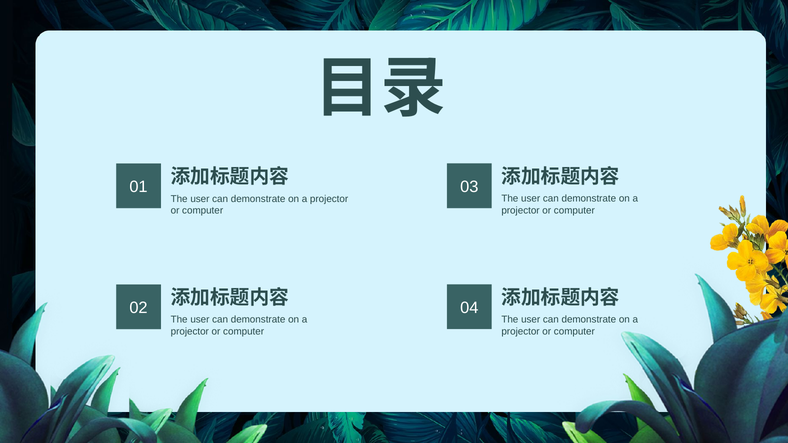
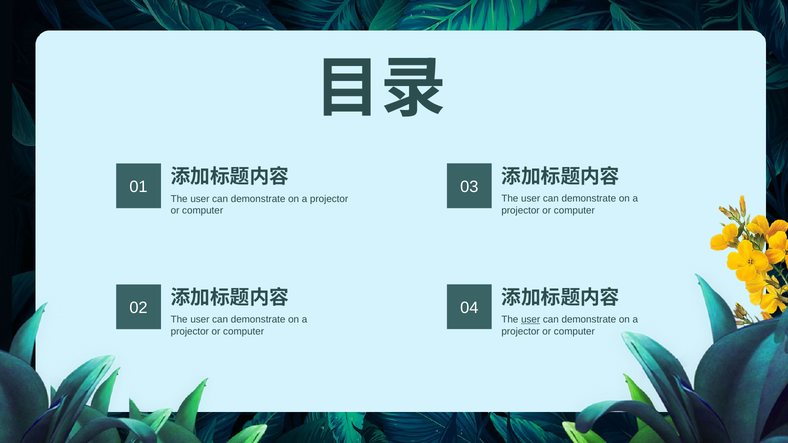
user at (531, 320) underline: none -> present
